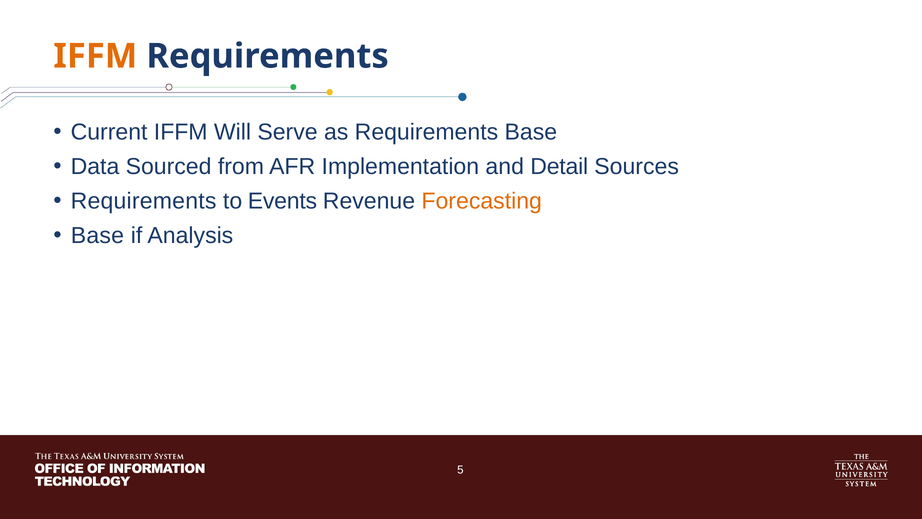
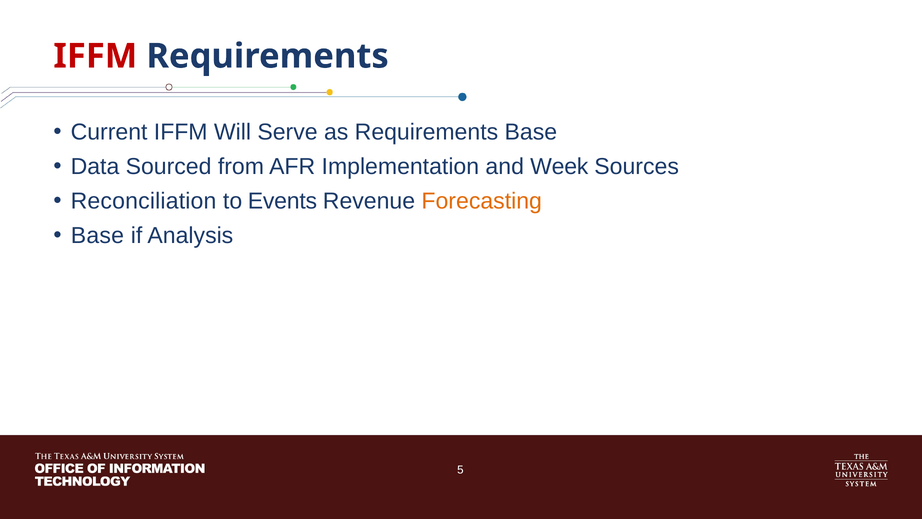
IFFM at (95, 56) colour: orange -> red
Detail: Detail -> Week
Requirements at (144, 201): Requirements -> Reconciliation
